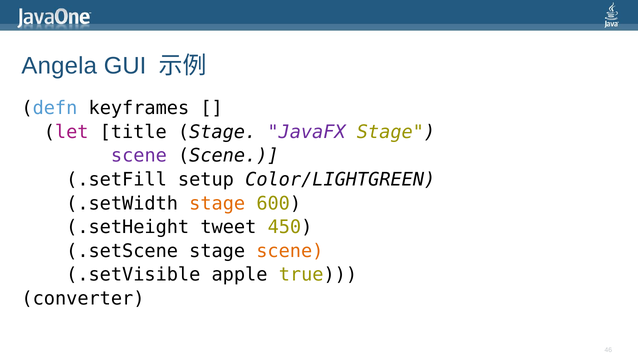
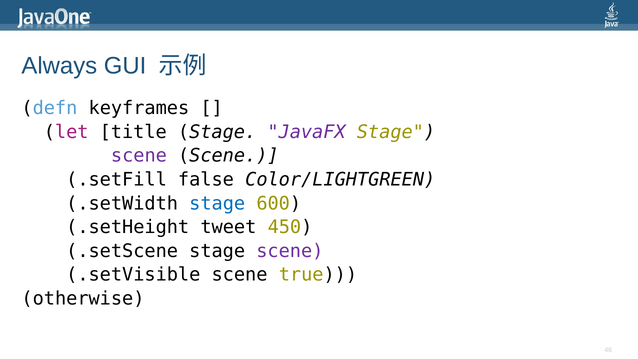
Angela: Angela -> Always
setup: setup -> false
stage at (217, 203) colour: orange -> blue
scene at (290, 251) colour: orange -> purple
.setVisible apple: apple -> scene
converter: converter -> otherwise
